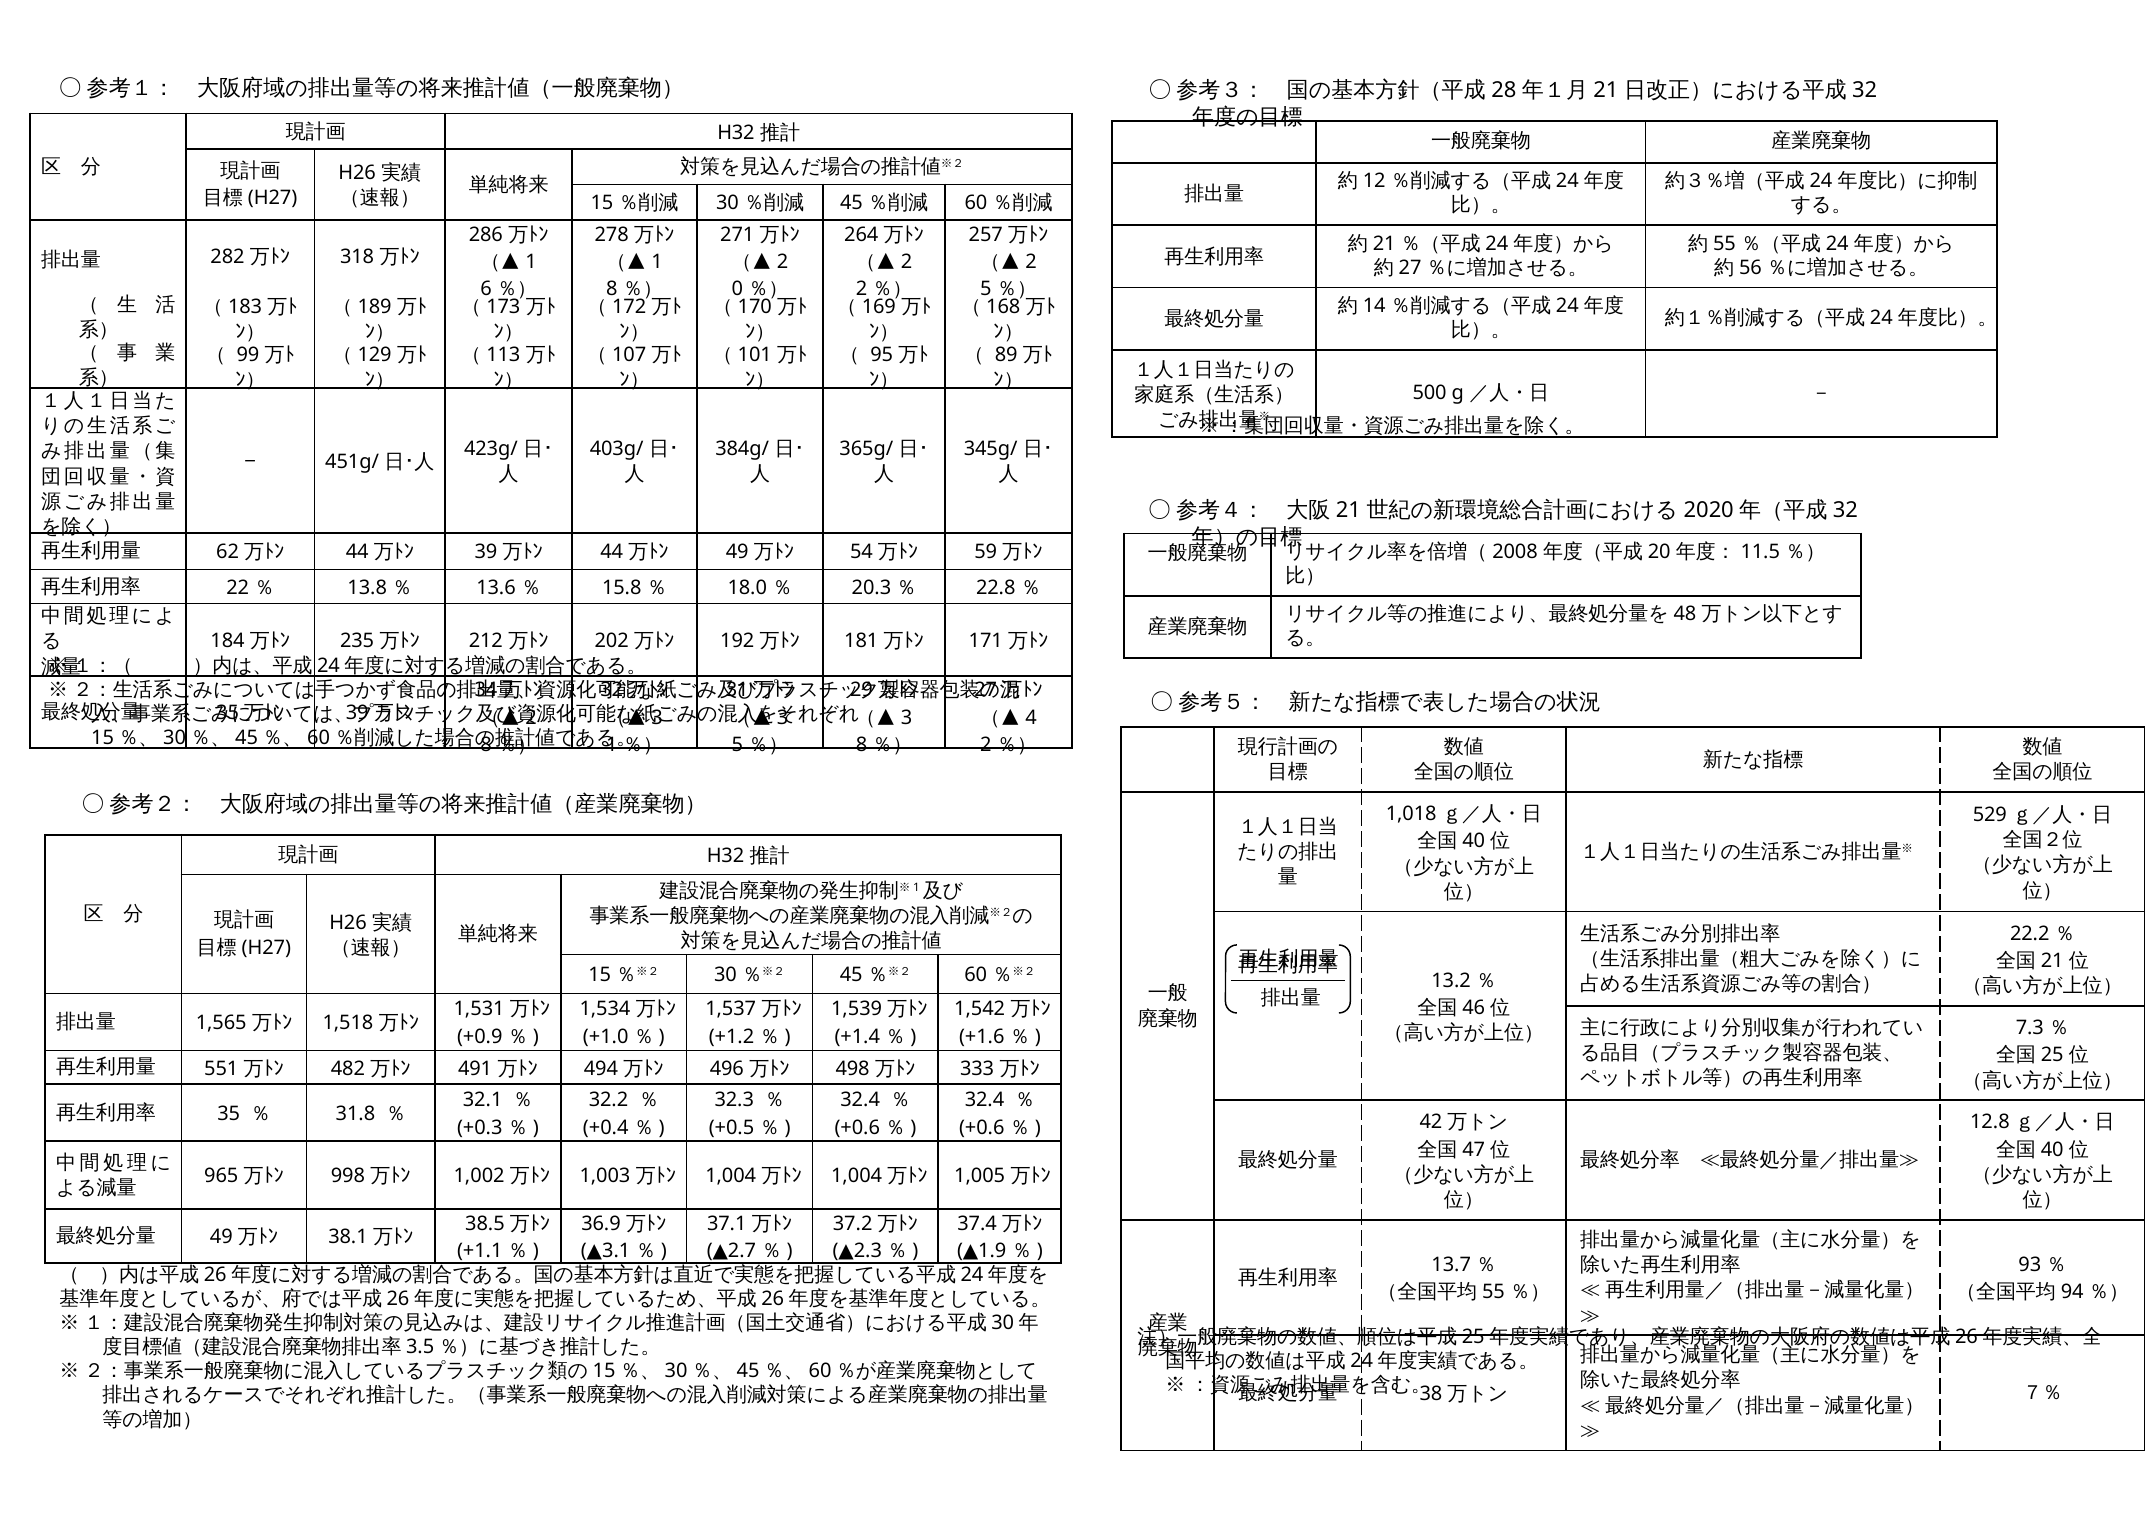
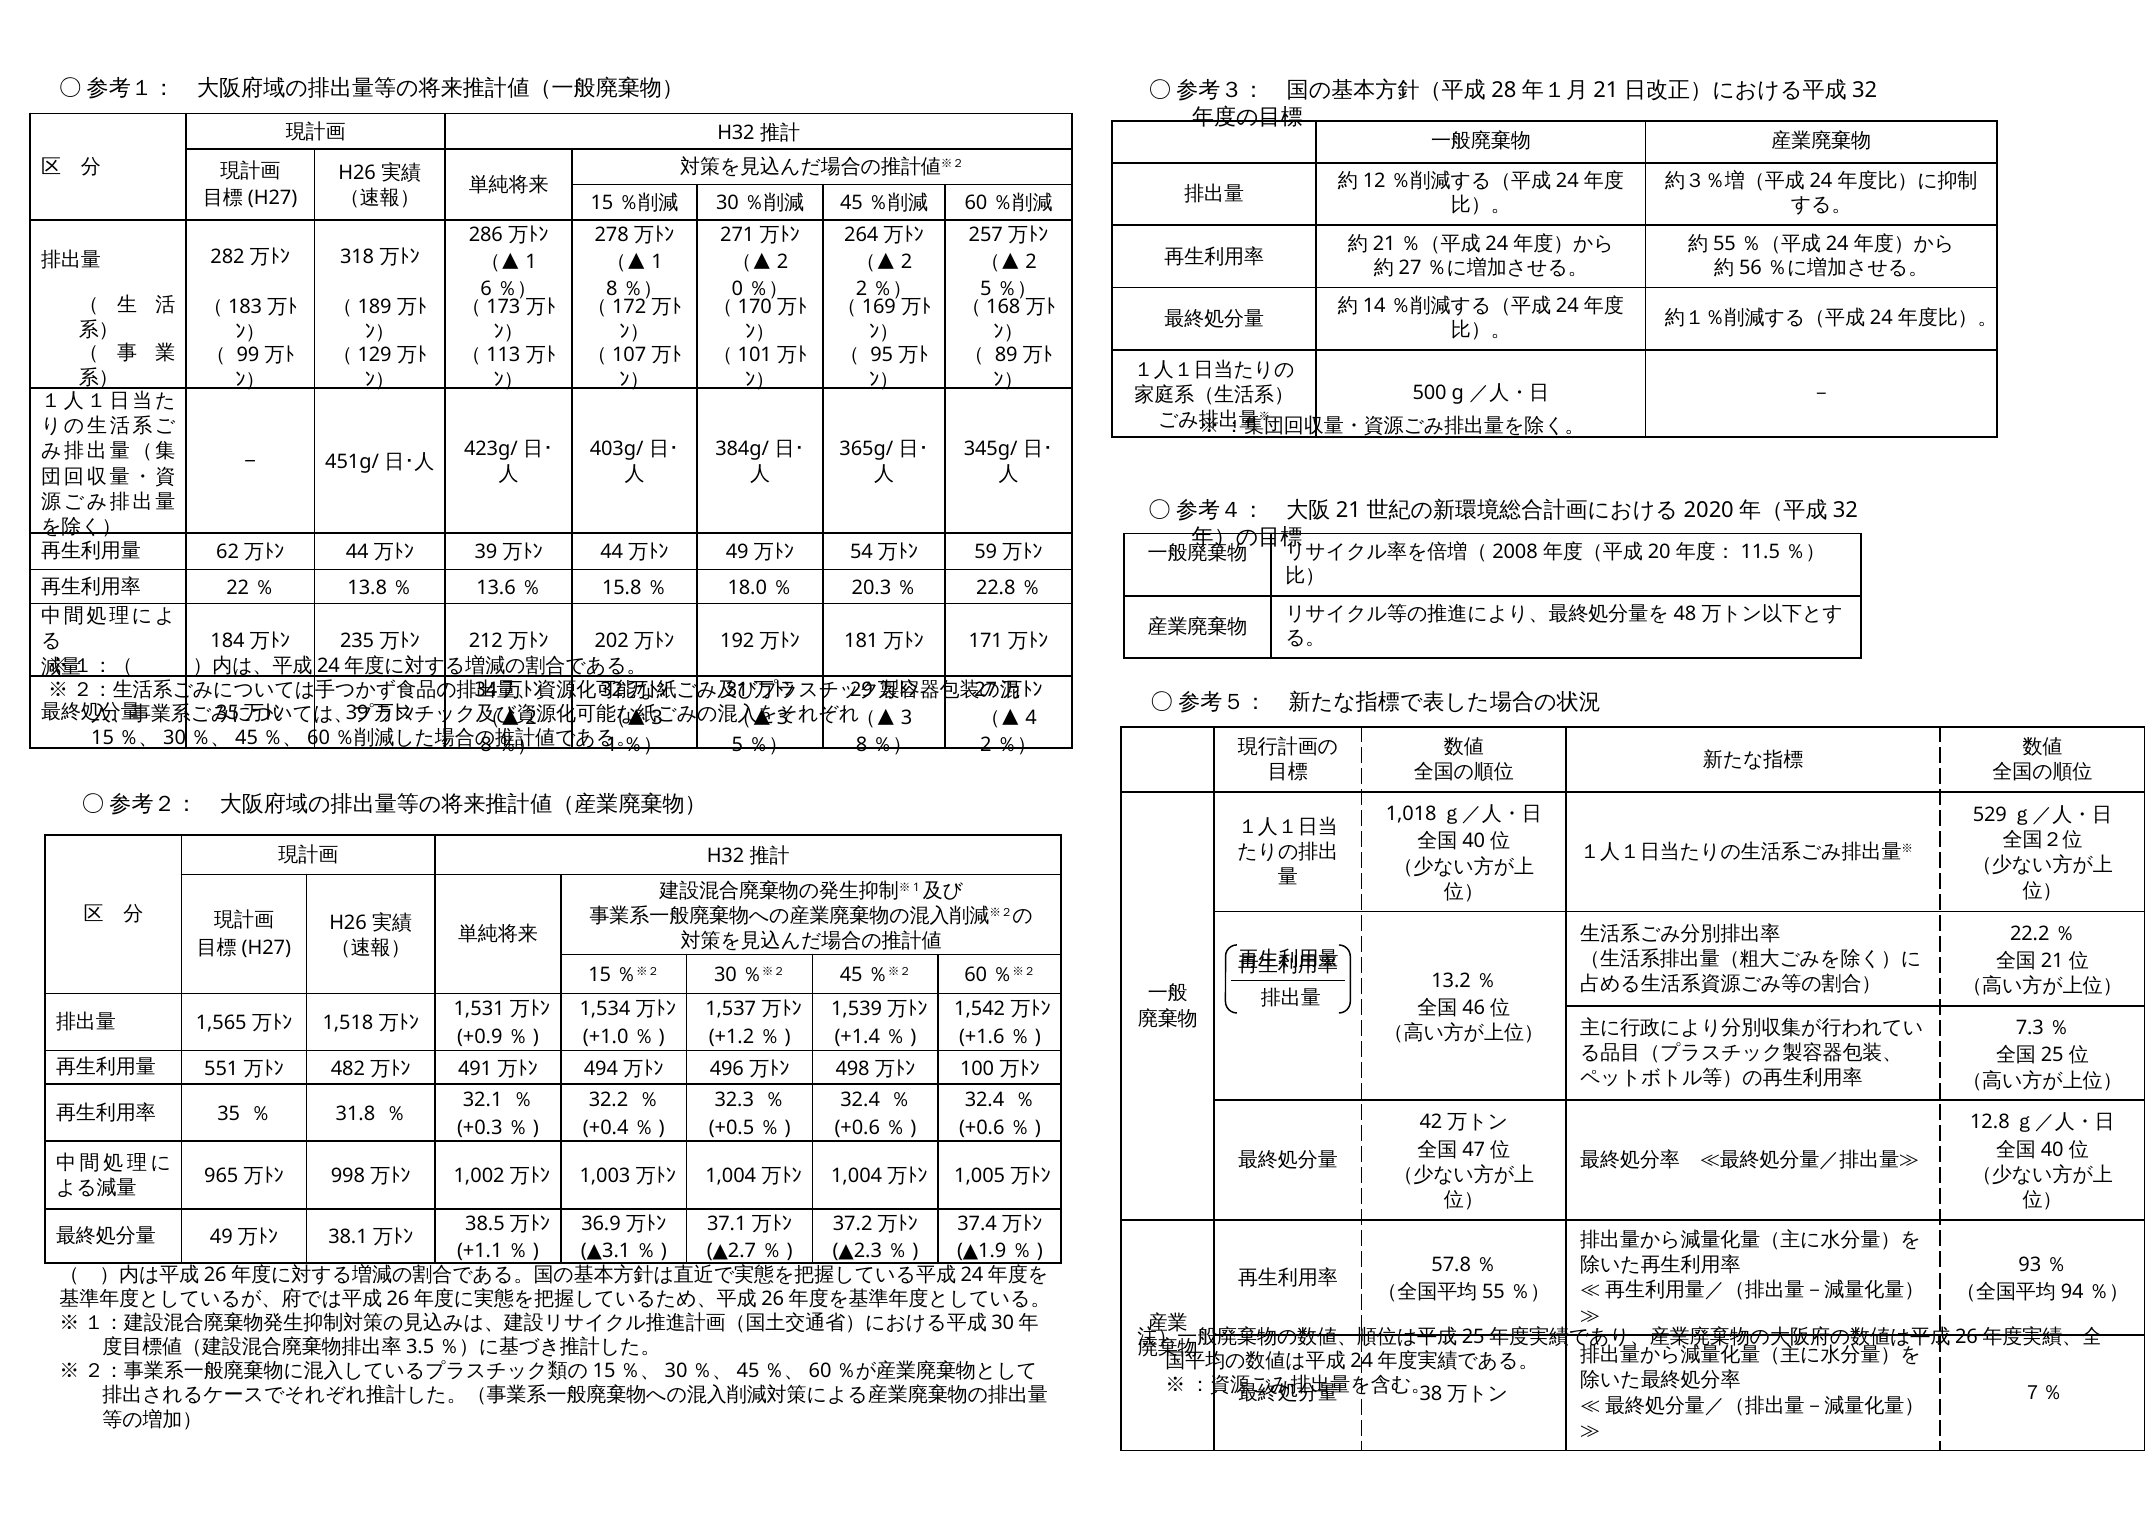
333: 333 -> 100
13.7: 13.7 -> 57.8
